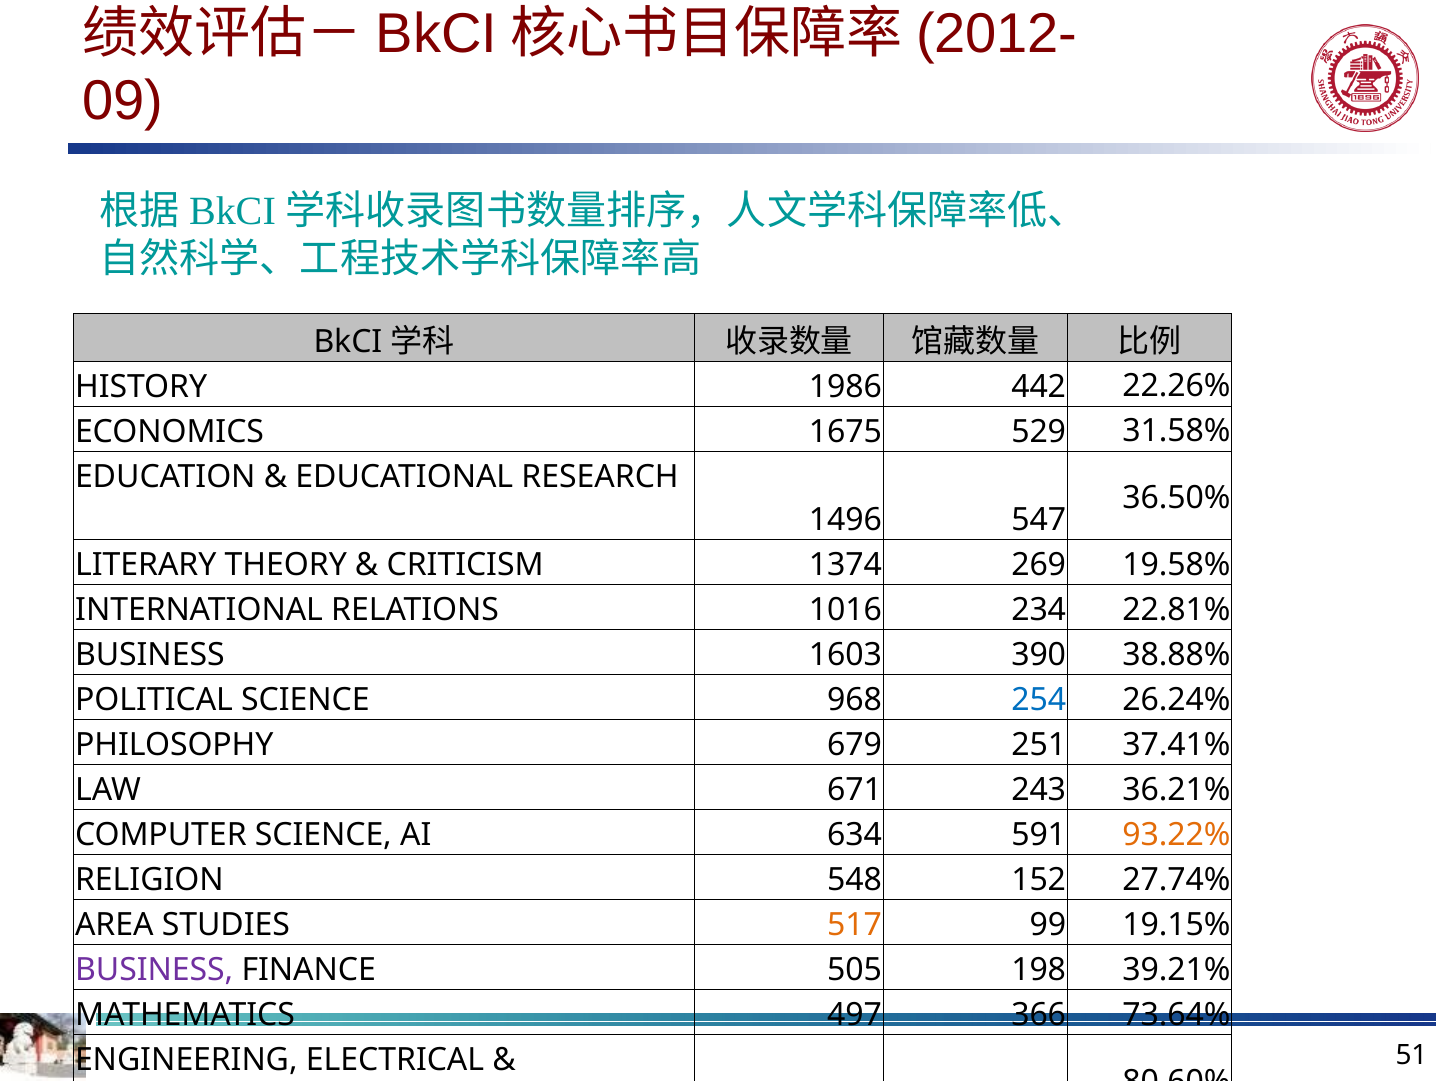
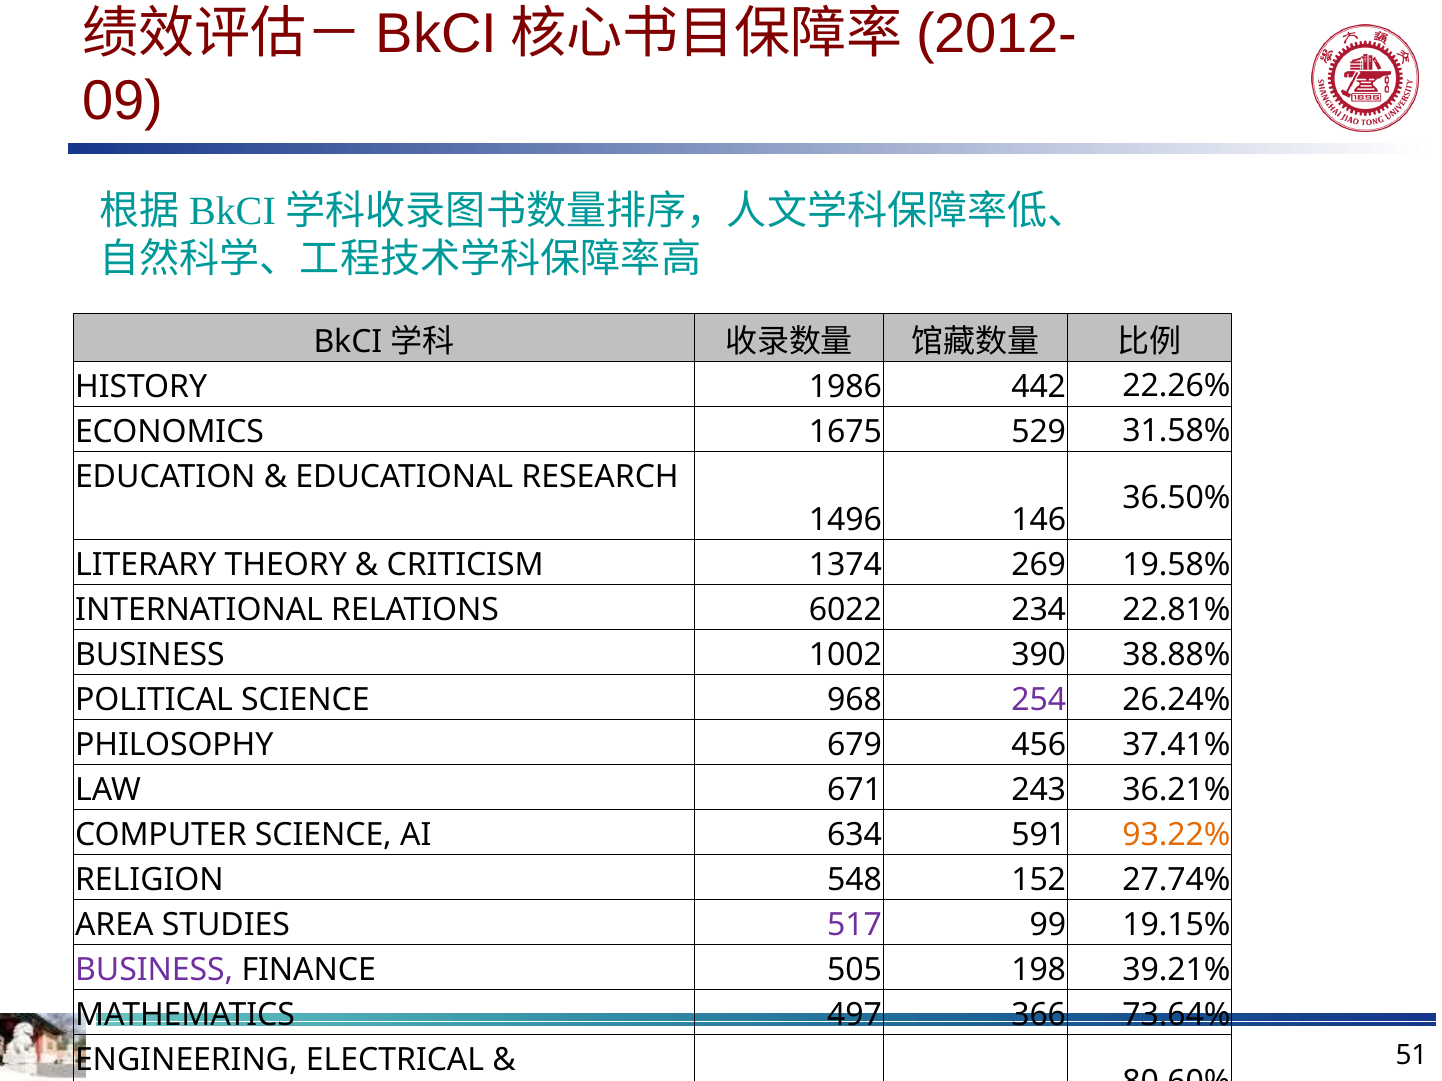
547: 547 -> 146
1016: 1016 -> 6022
1603: 1603 -> 1002
254 colour: blue -> purple
251: 251 -> 456
517 colour: orange -> purple
